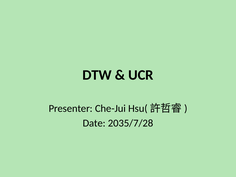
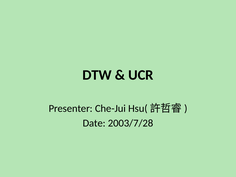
2035/7/28: 2035/7/28 -> 2003/7/28
